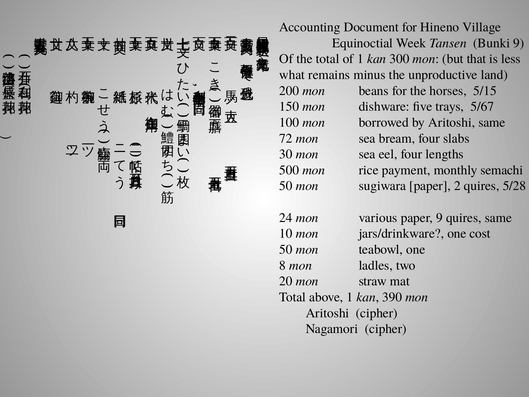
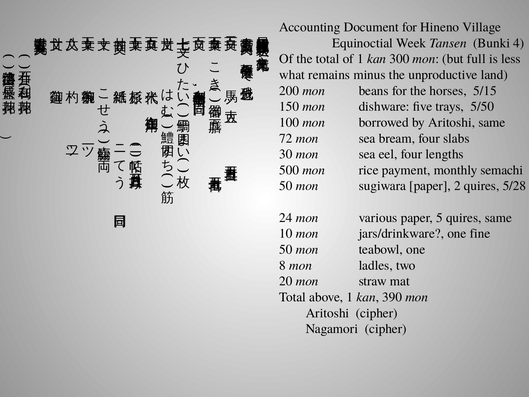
Bunki 9: 9 -> 4
that: that -> full
5/67: 5/67 -> 5/50
paper 9: 9 -> 5
cost: cost -> fine
